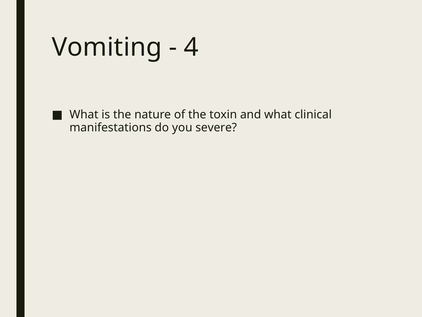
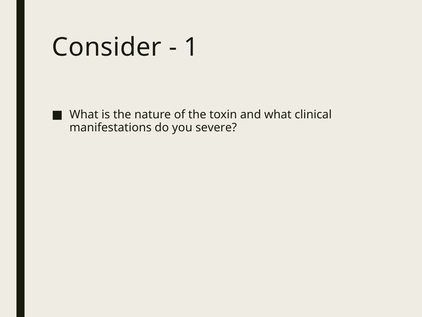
Vomiting: Vomiting -> Consider
4: 4 -> 1
